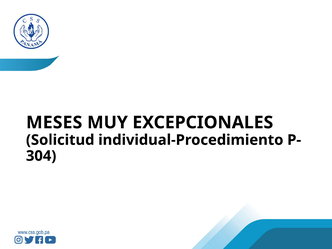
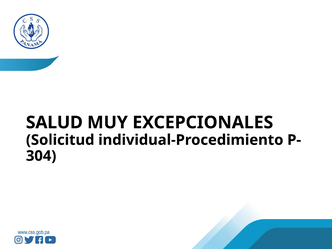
MESES: MESES -> SALUD
